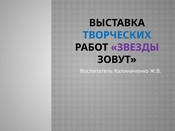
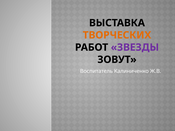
ТВОРЧЕСКИХ colour: blue -> orange
